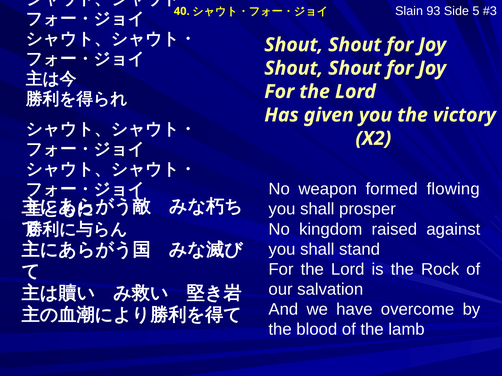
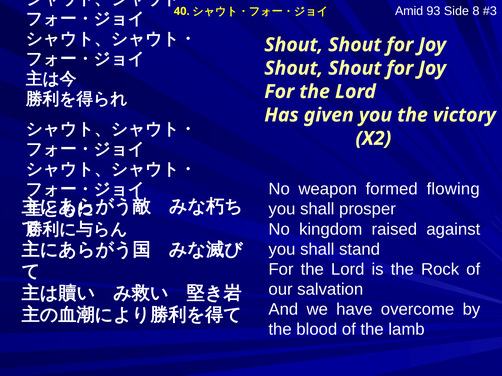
Slain: Slain -> Amid
5: 5 -> 8
